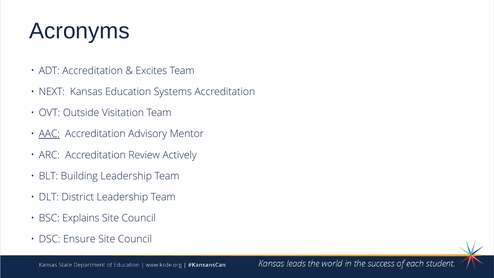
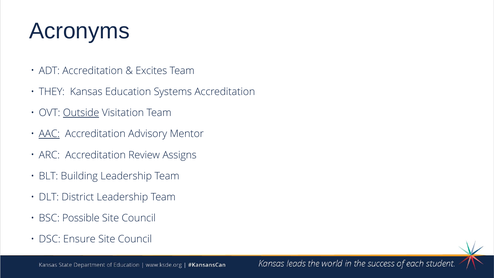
NEXT: NEXT -> THEY
Outside underline: none -> present
Actively: Actively -> Assigns
Explains: Explains -> Possible
